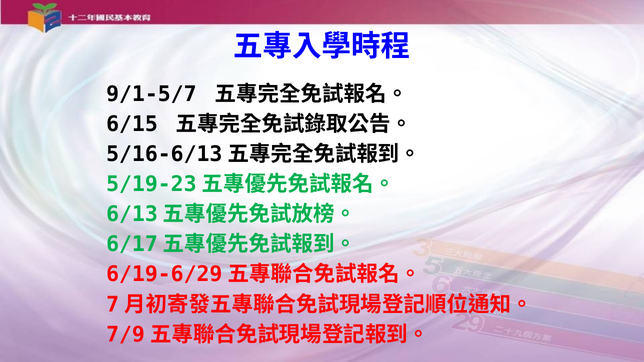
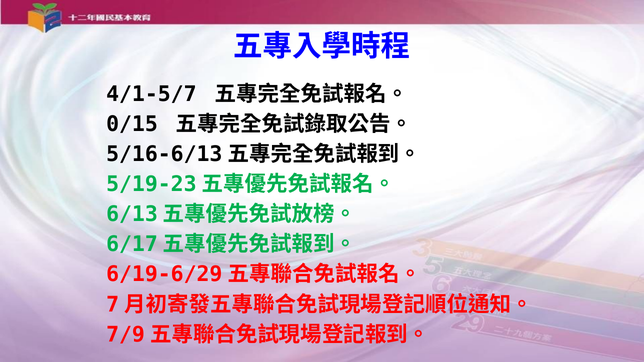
9/1-5/7: 9/1-5/7 -> 4/1-5/7
6/15: 6/15 -> 0/15
